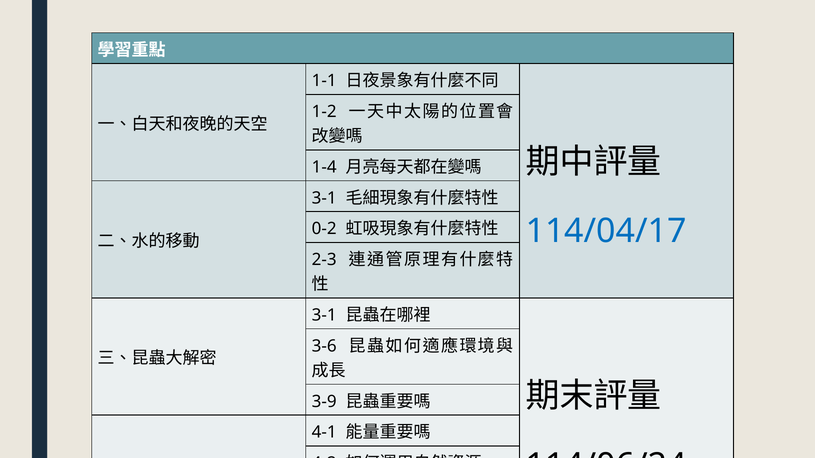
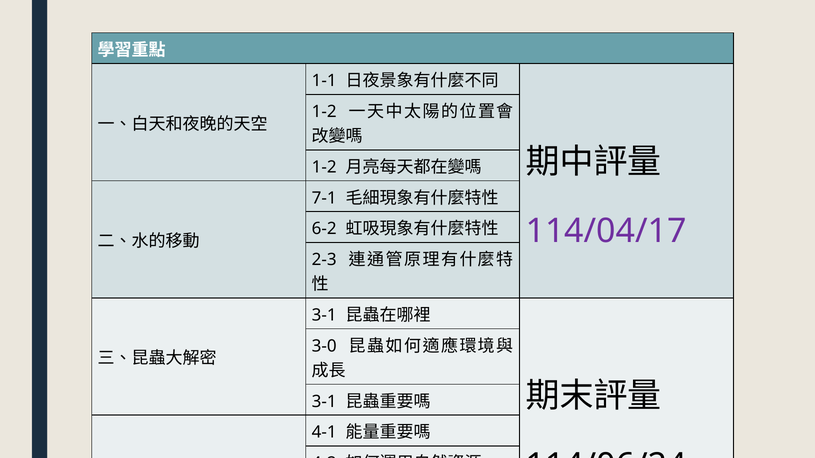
1-4 at (324, 167): 1-4 -> 1-2
3-1 at (324, 198): 3-1 -> 7-1
114/04/17 colour: blue -> purple
0-2: 0-2 -> 6-2
3-6: 3-6 -> 3-0
3-9 at (324, 402): 3-9 -> 3-1
